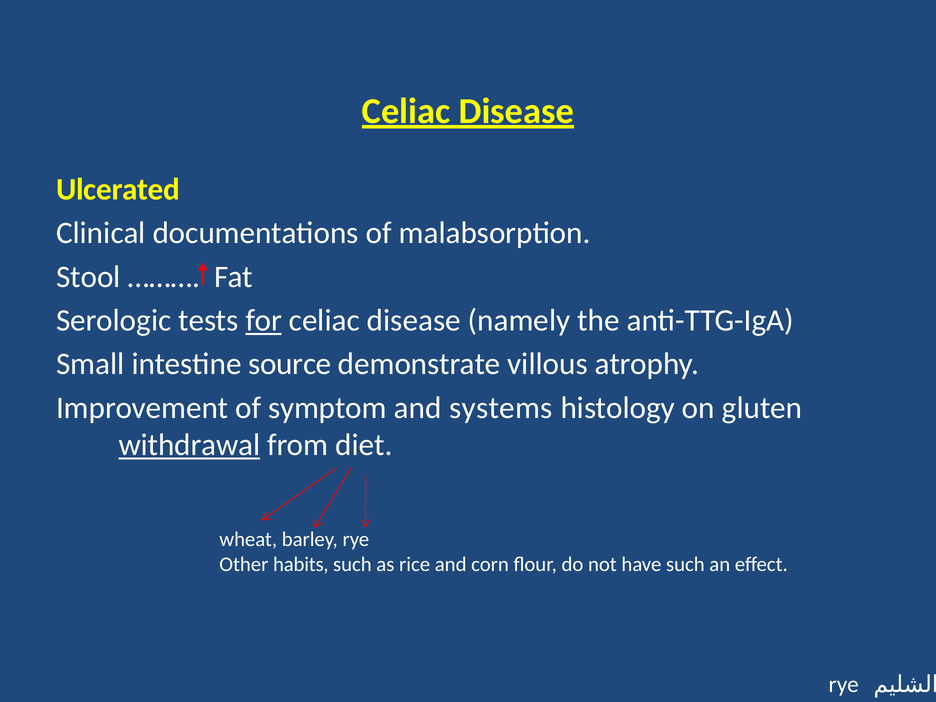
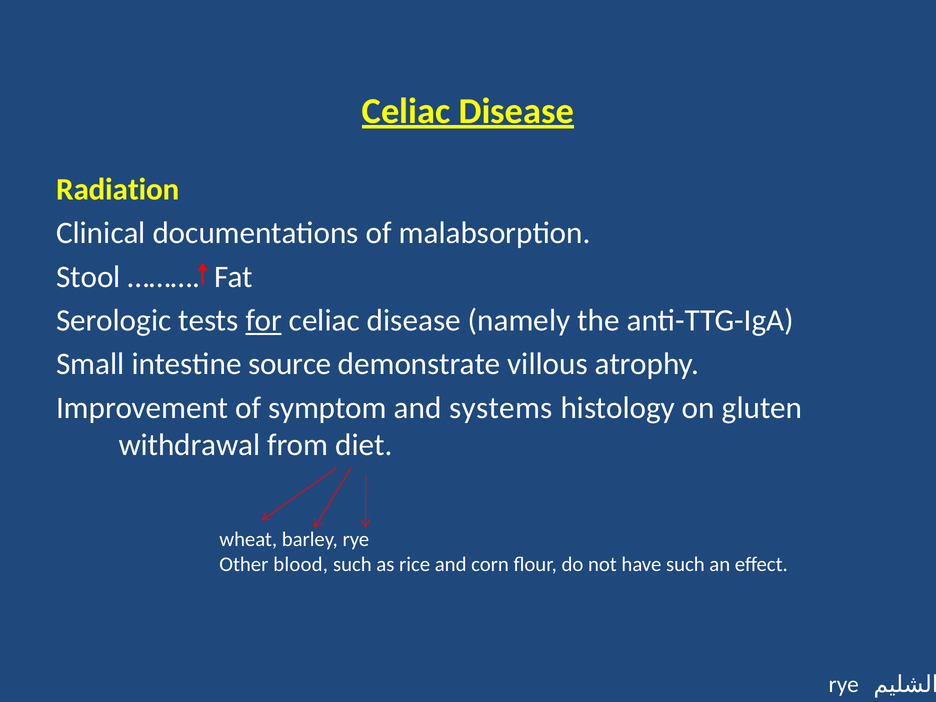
Ulcerated: Ulcerated -> Radiation
withdrawal underline: present -> none
habits: habits -> blood
